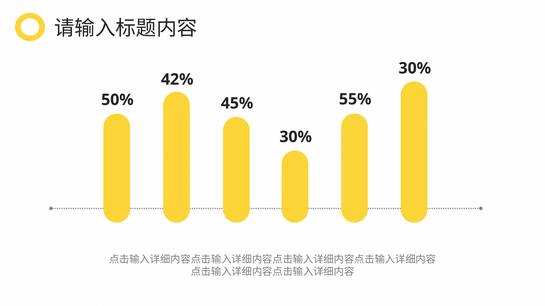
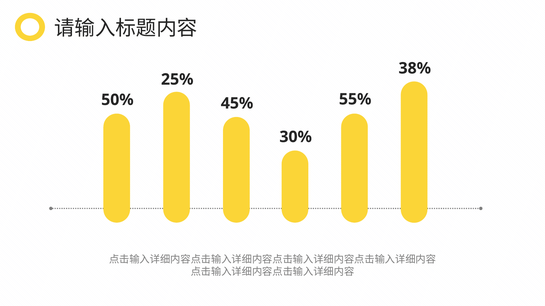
30% at (415, 68): 30% -> 38%
42%: 42% -> 25%
